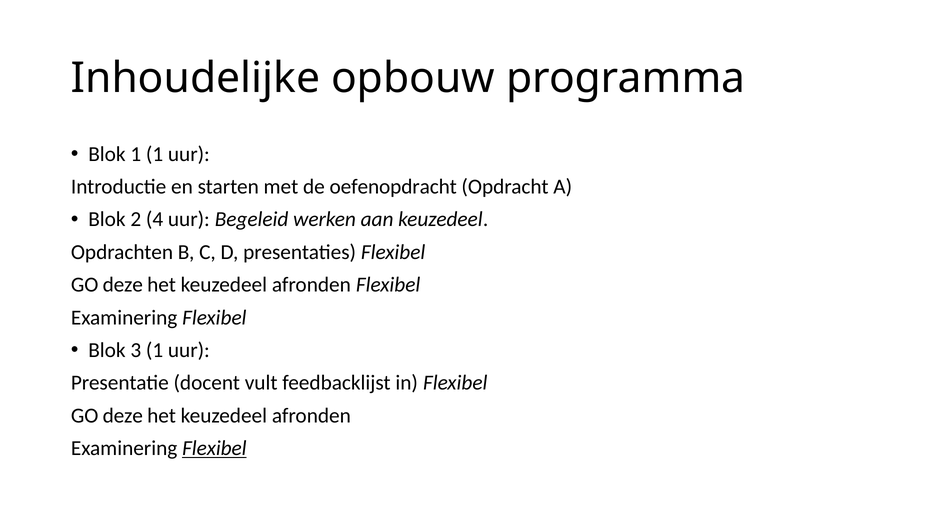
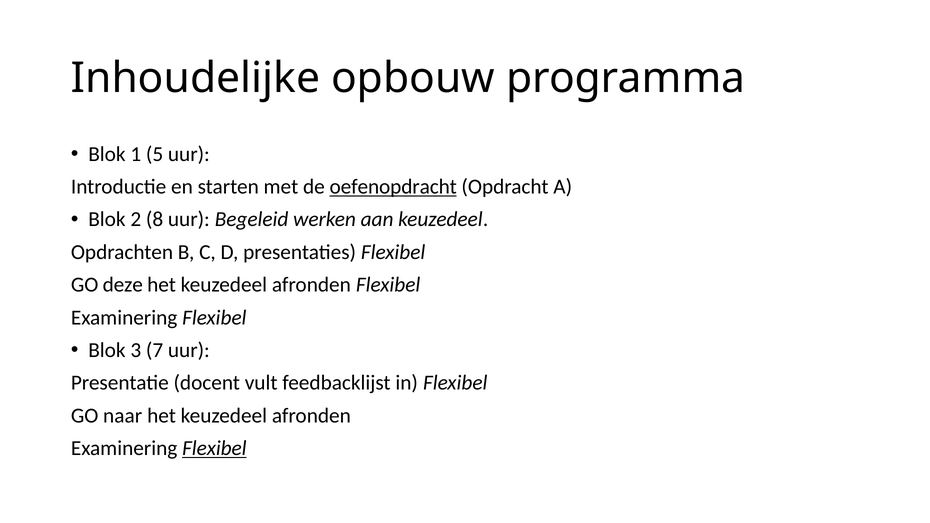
1 1: 1 -> 5
oefenopdracht underline: none -> present
4: 4 -> 8
3 1: 1 -> 7
deze at (123, 416): deze -> naar
